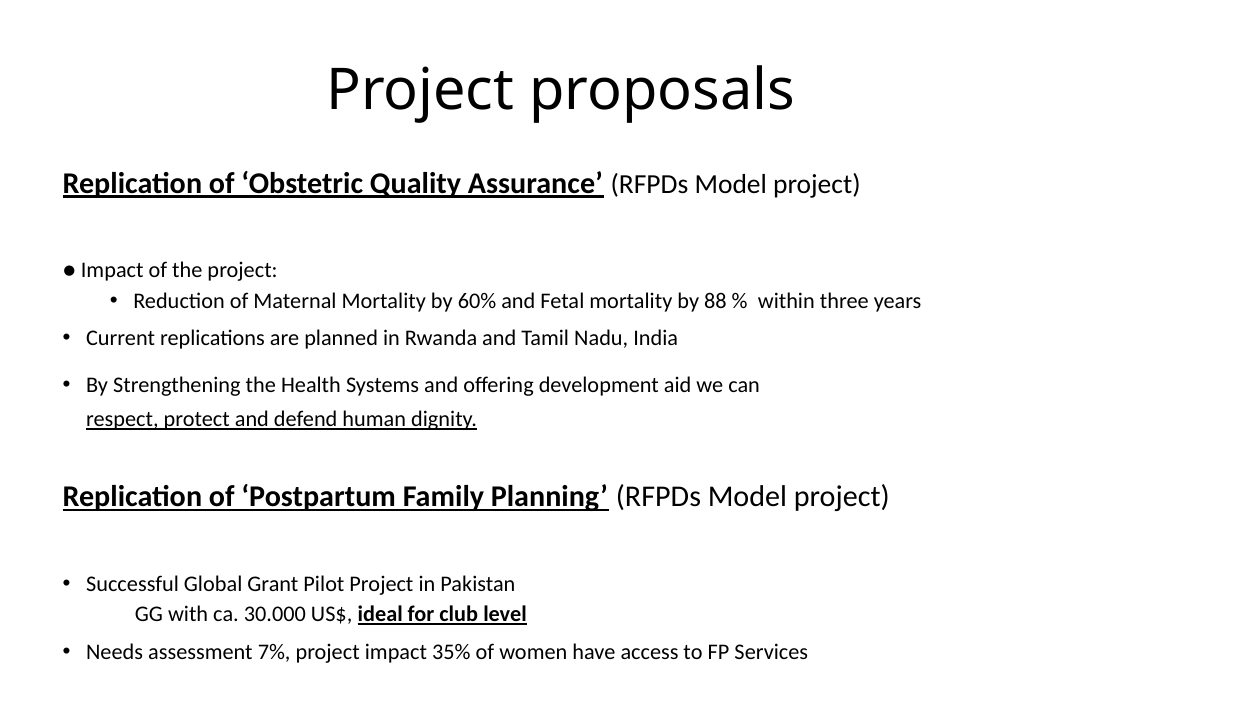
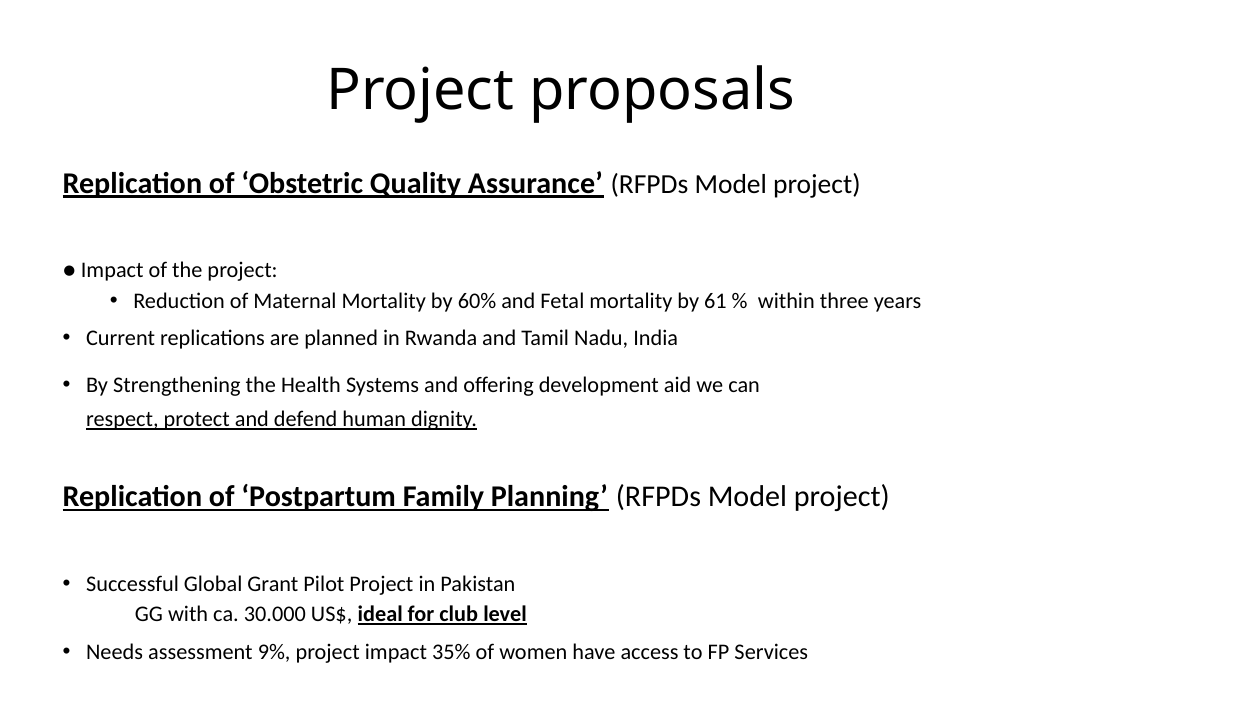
88: 88 -> 61
7%: 7% -> 9%
